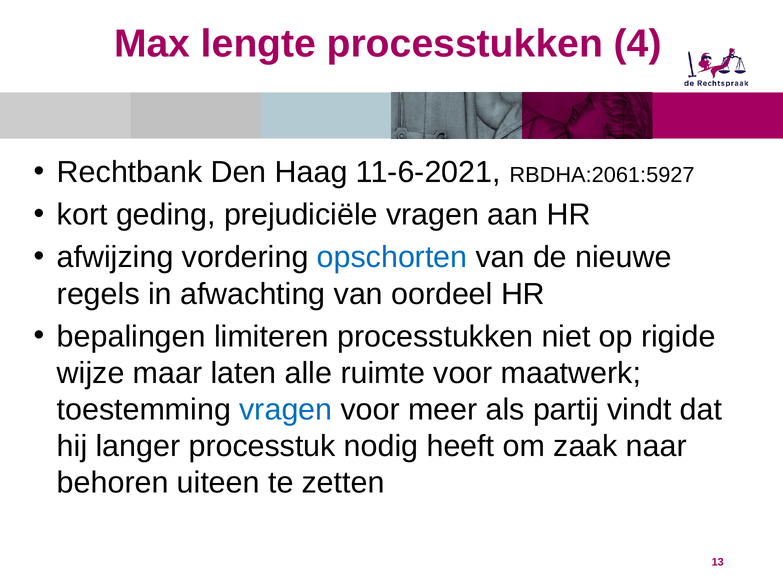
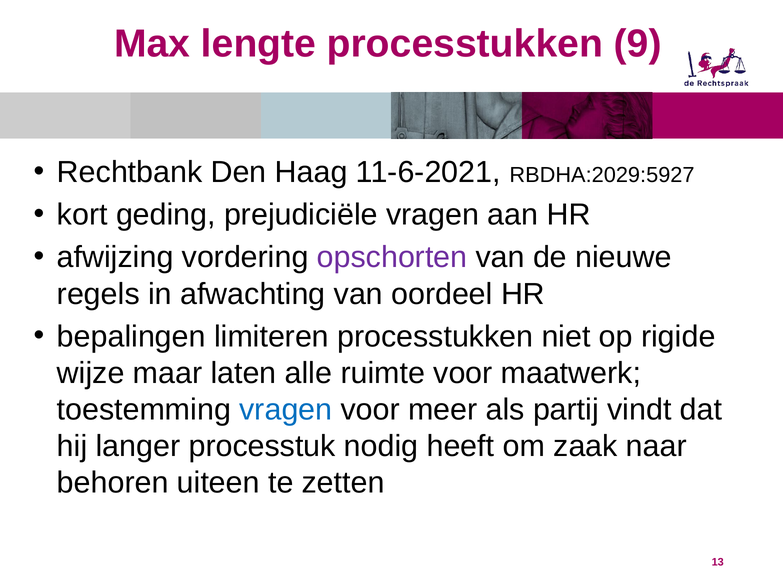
4: 4 -> 9
RBDHA:2061:5927: RBDHA:2061:5927 -> RBDHA:2029:5927
opschorten colour: blue -> purple
